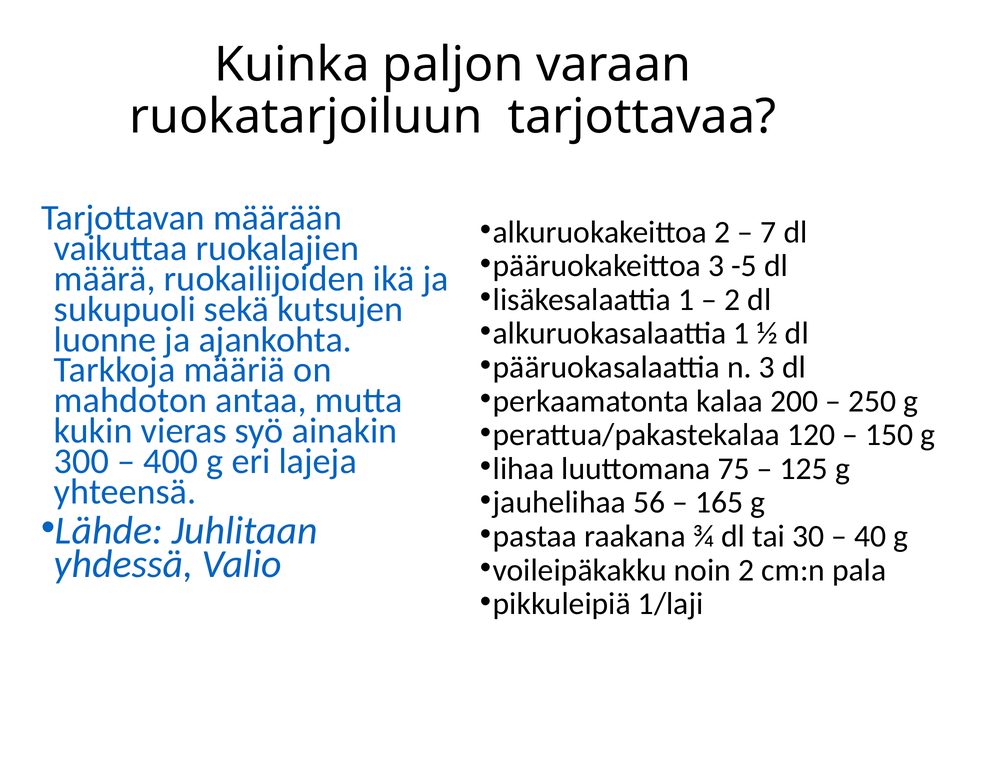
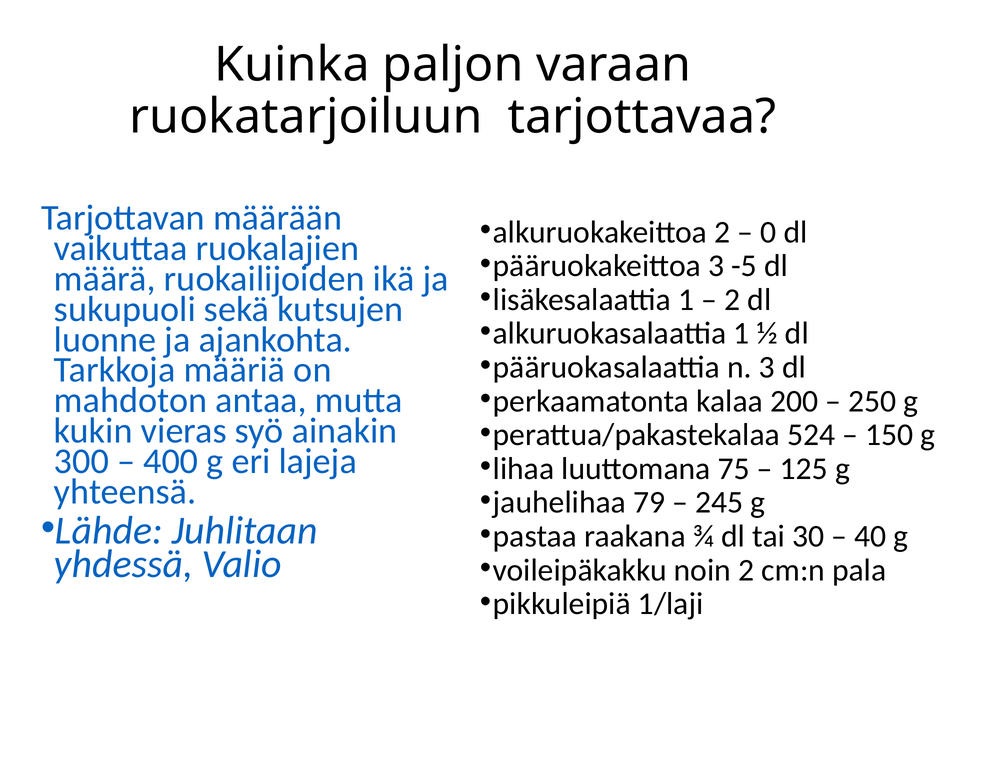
7: 7 -> 0
120: 120 -> 524
56: 56 -> 79
165: 165 -> 245
